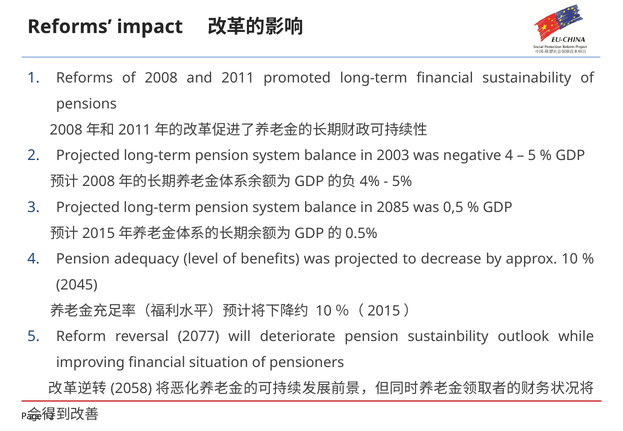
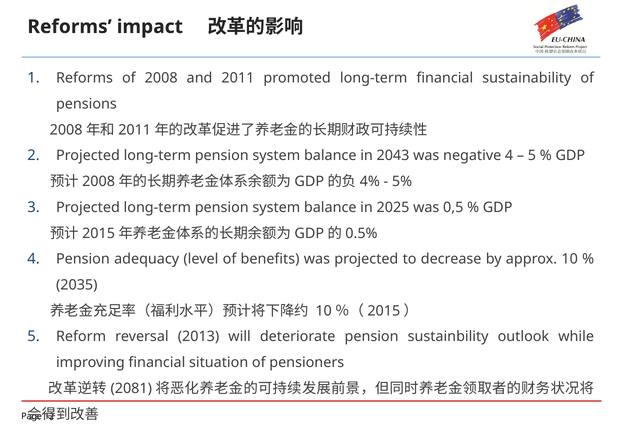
2003: 2003 -> 2043
2085: 2085 -> 2025
2045: 2045 -> 2035
2077: 2077 -> 2013
2058: 2058 -> 2081
